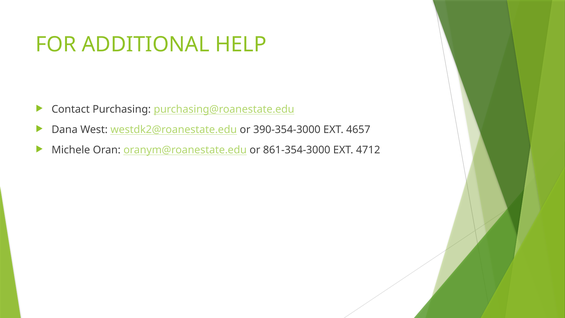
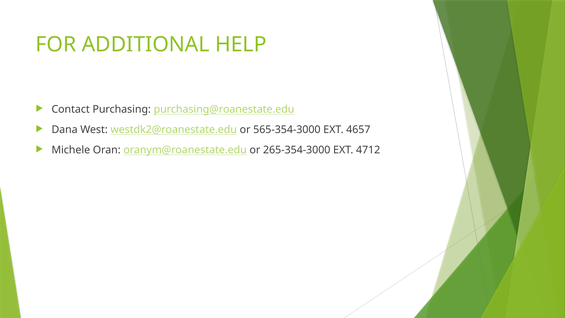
390-354-3000: 390-354-3000 -> 565-354-3000
861-354-3000: 861-354-3000 -> 265-354-3000
